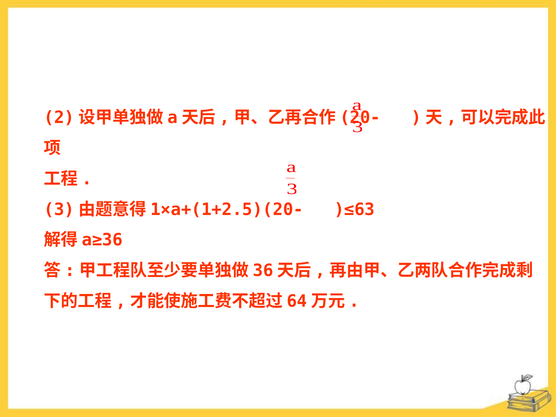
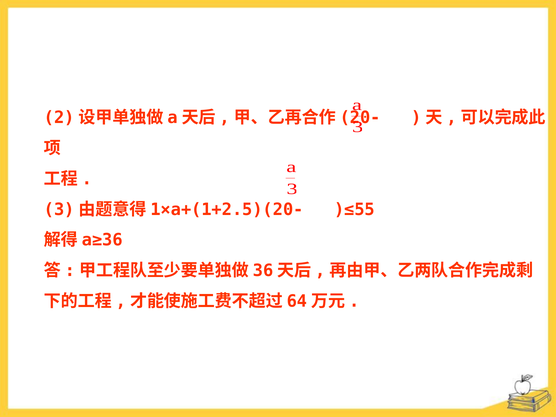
)≤63: )≤63 -> )≤55
